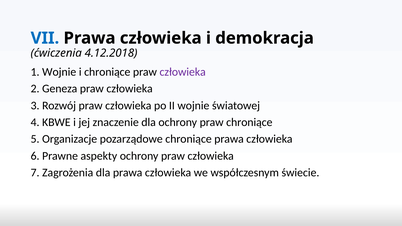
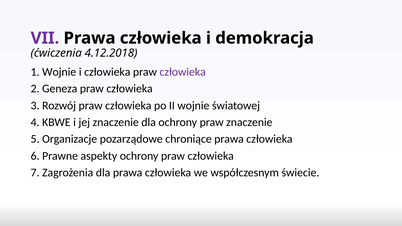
VII colour: blue -> purple
i chroniące: chroniące -> człowieka
praw chroniące: chroniące -> znaczenie
